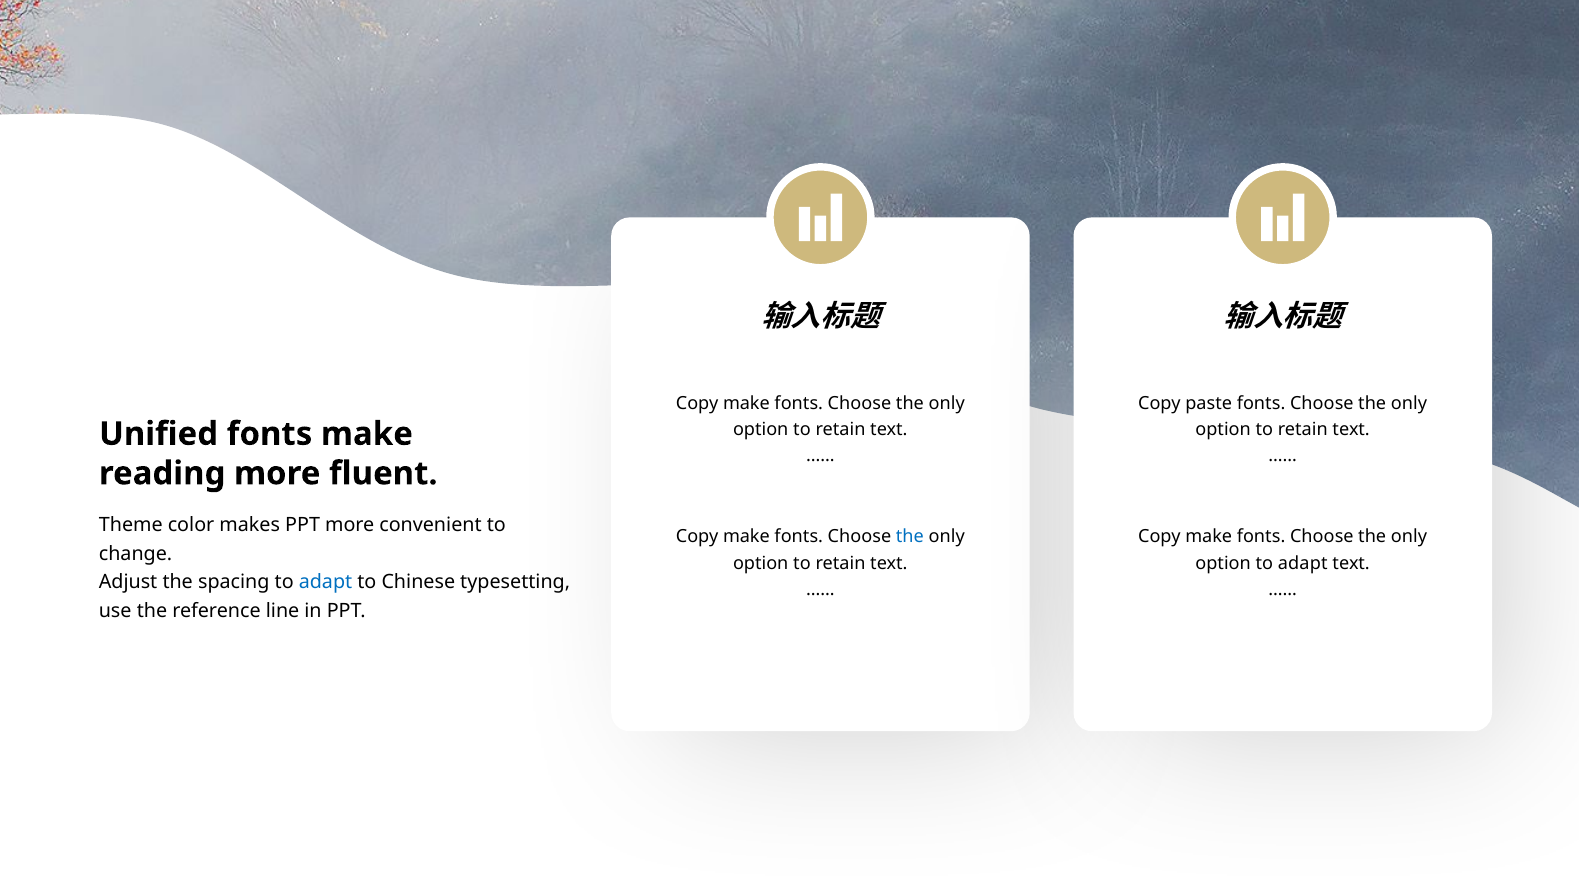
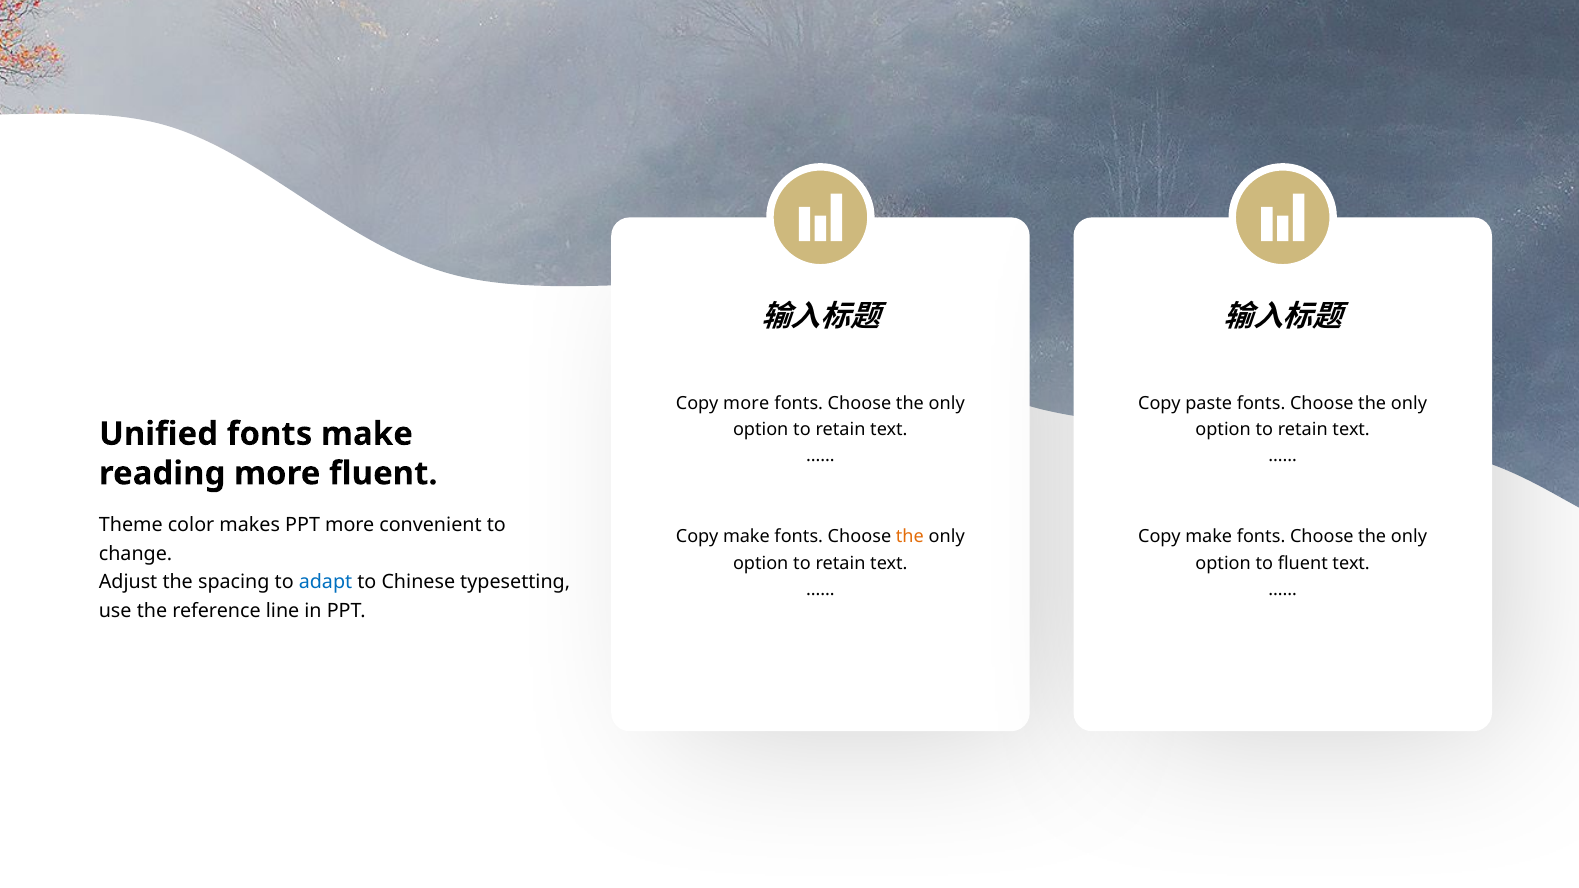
make at (746, 403): make -> more
the at (910, 537) colour: blue -> orange
option to adapt: adapt -> fluent
